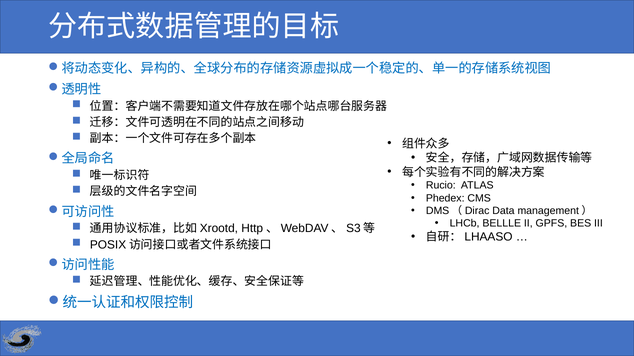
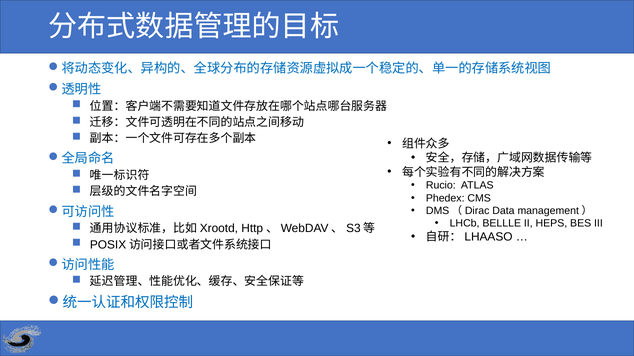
GPFS: GPFS -> HEPS
